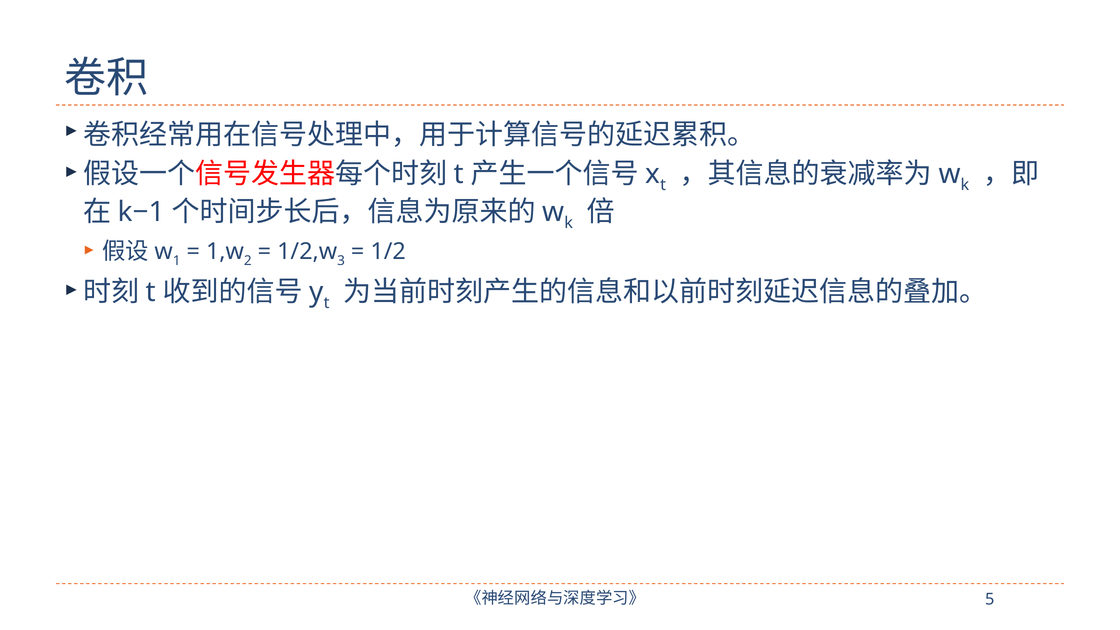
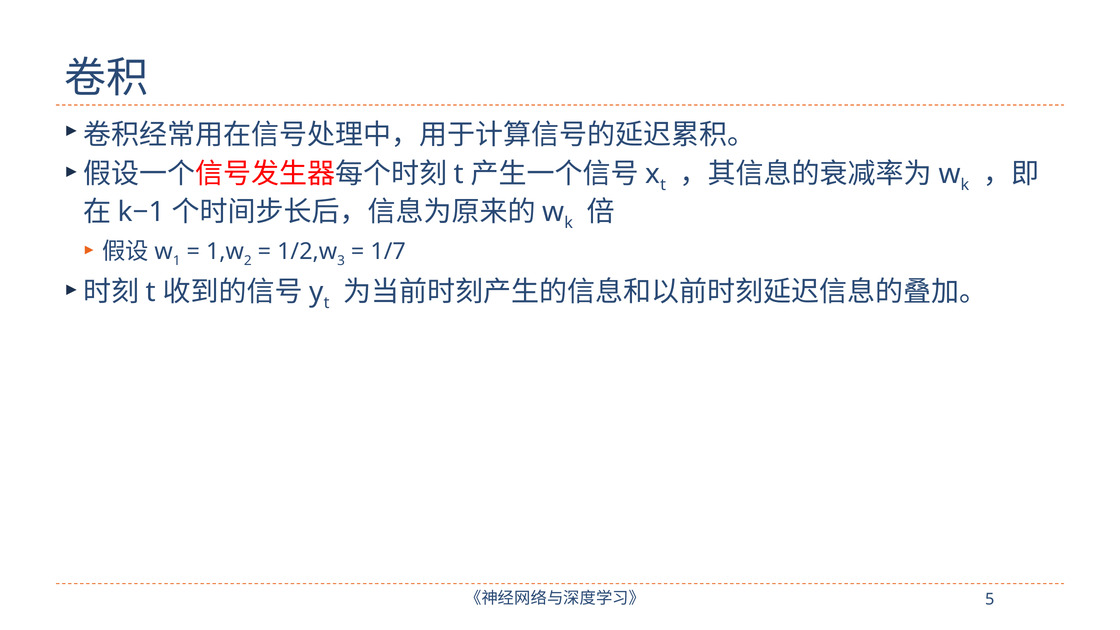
1/2: 1/2 -> 1/7
